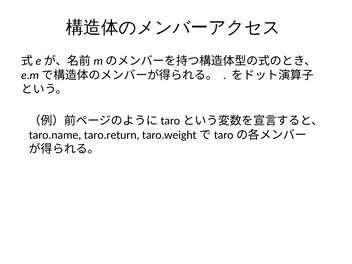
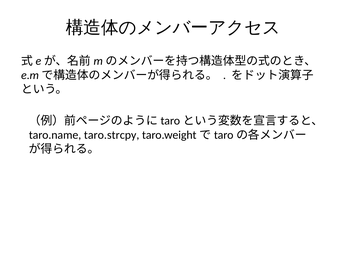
taro.return: taro.return -> taro.strcpy
